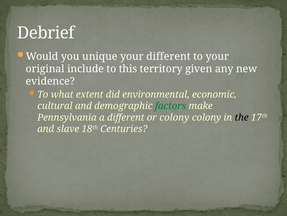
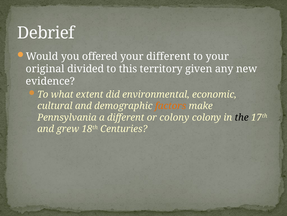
unique: unique -> offered
include: include -> divided
factors colour: green -> orange
slave: slave -> grew
